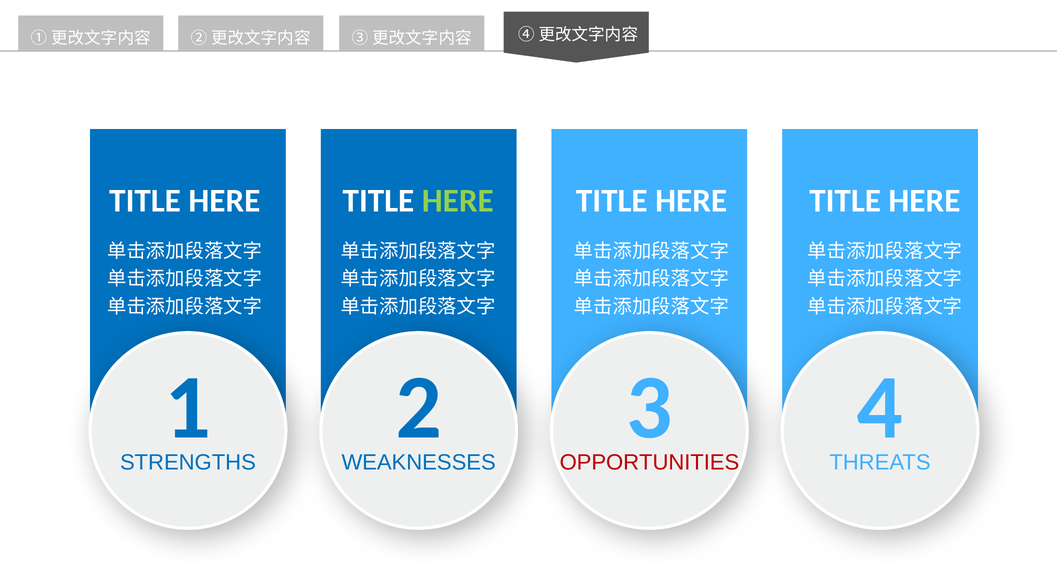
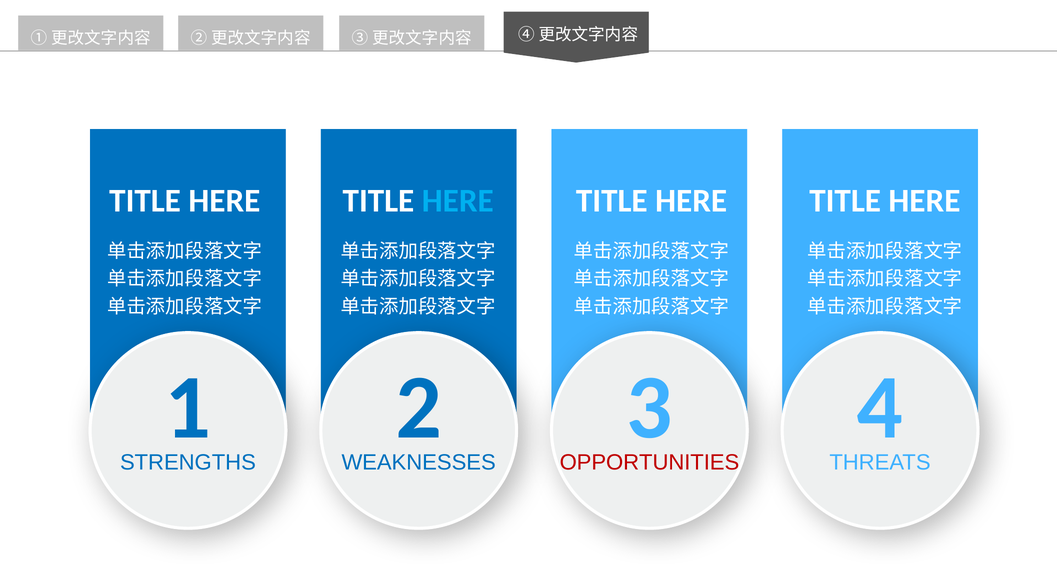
HERE at (458, 201) colour: light green -> light blue
